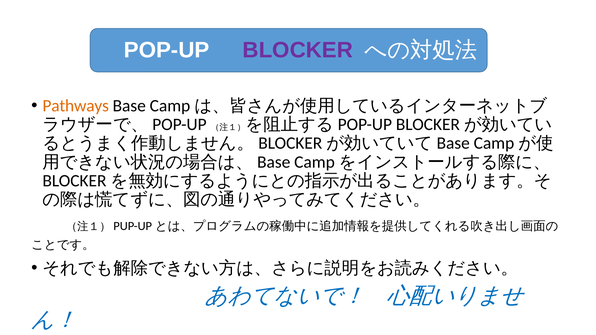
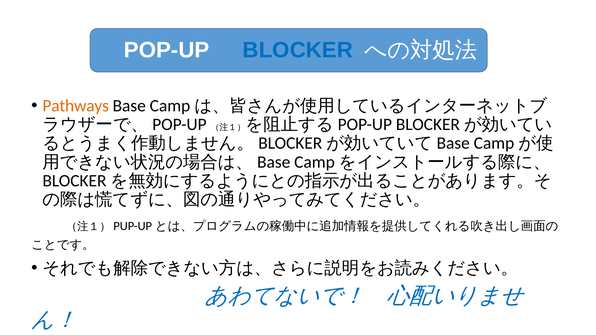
BLOCKER colour: purple -> blue
